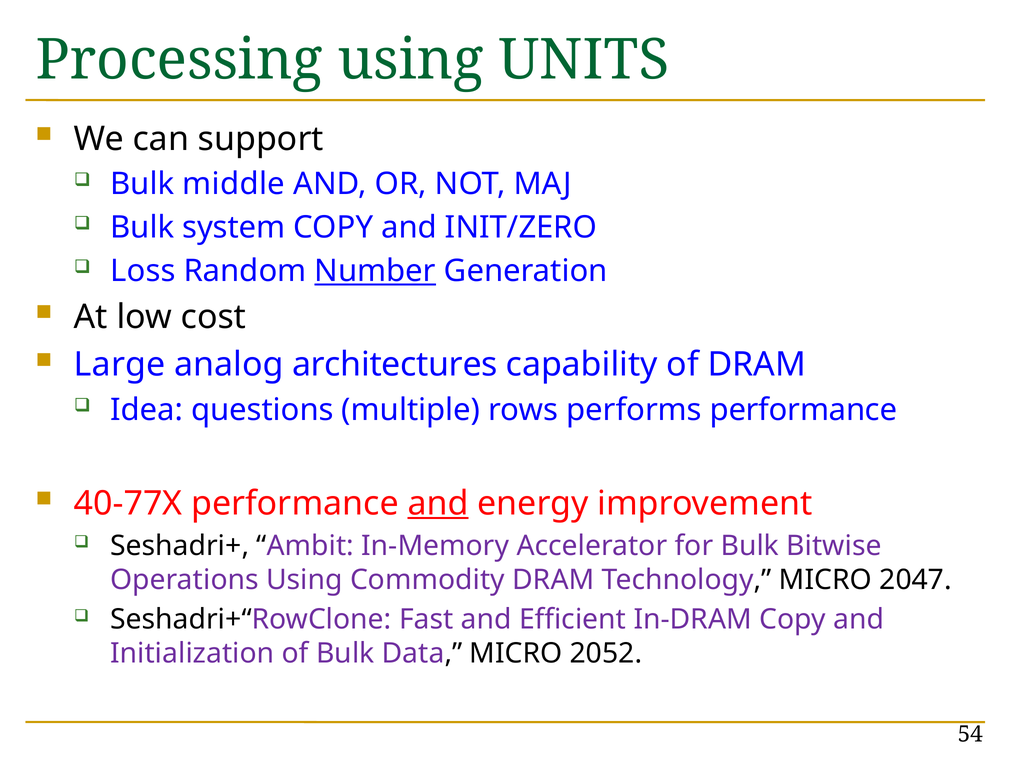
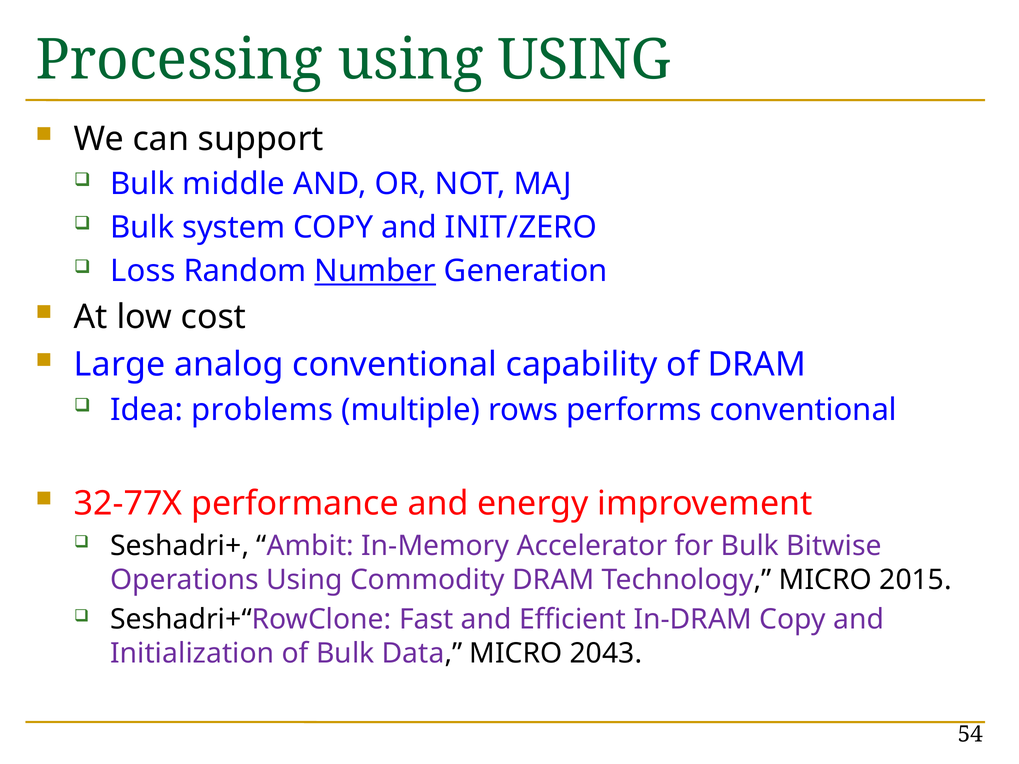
using UNITS: UNITS -> USING
analog architectures: architectures -> conventional
questions: questions -> problems
performs performance: performance -> conventional
40-77X: 40-77X -> 32-77X
and at (438, 503) underline: present -> none
2047: 2047 -> 2015
2052: 2052 -> 2043
